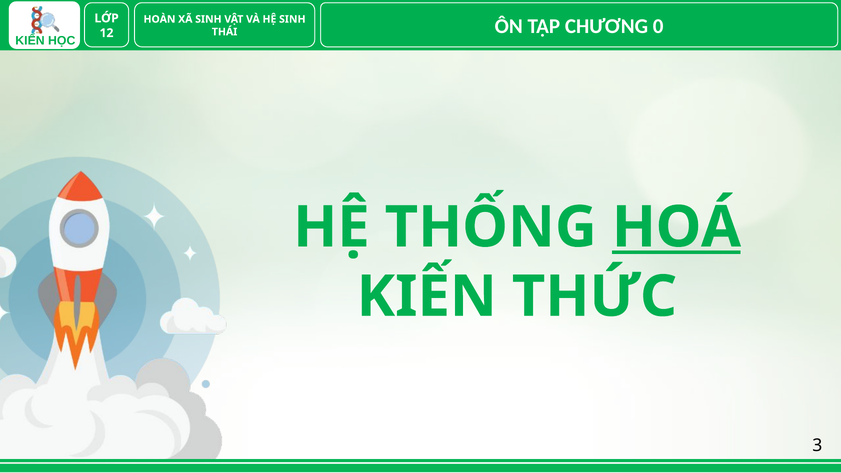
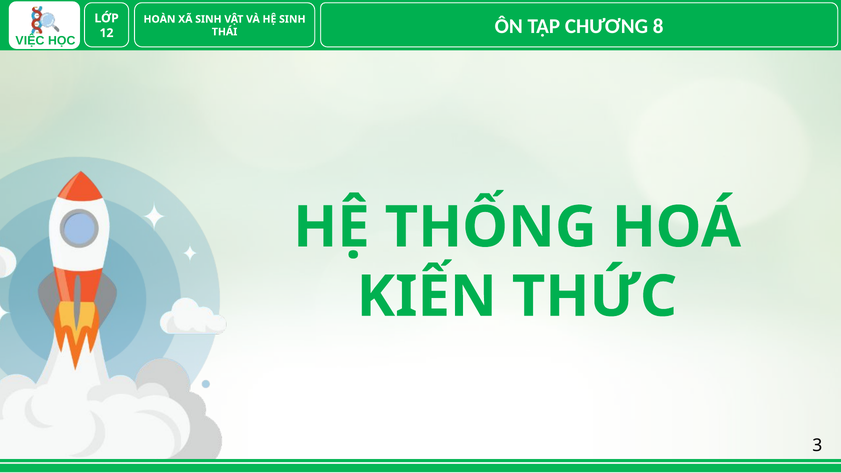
0: 0 -> 8
KIẾN at (30, 41): KIẾN -> VIỆC
HOÁ underline: present -> none
